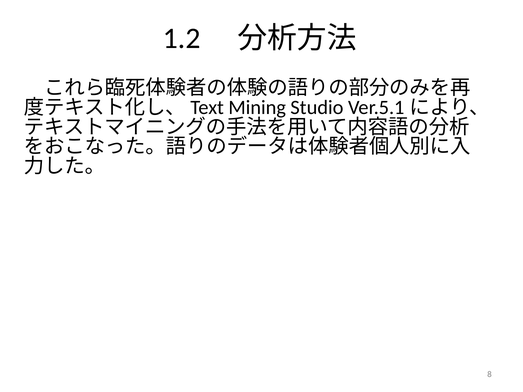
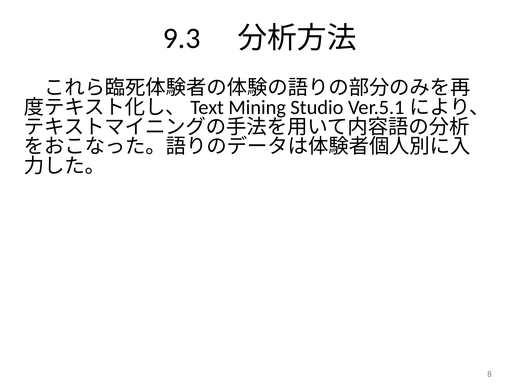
1.2: 1.2 -> 9.3
